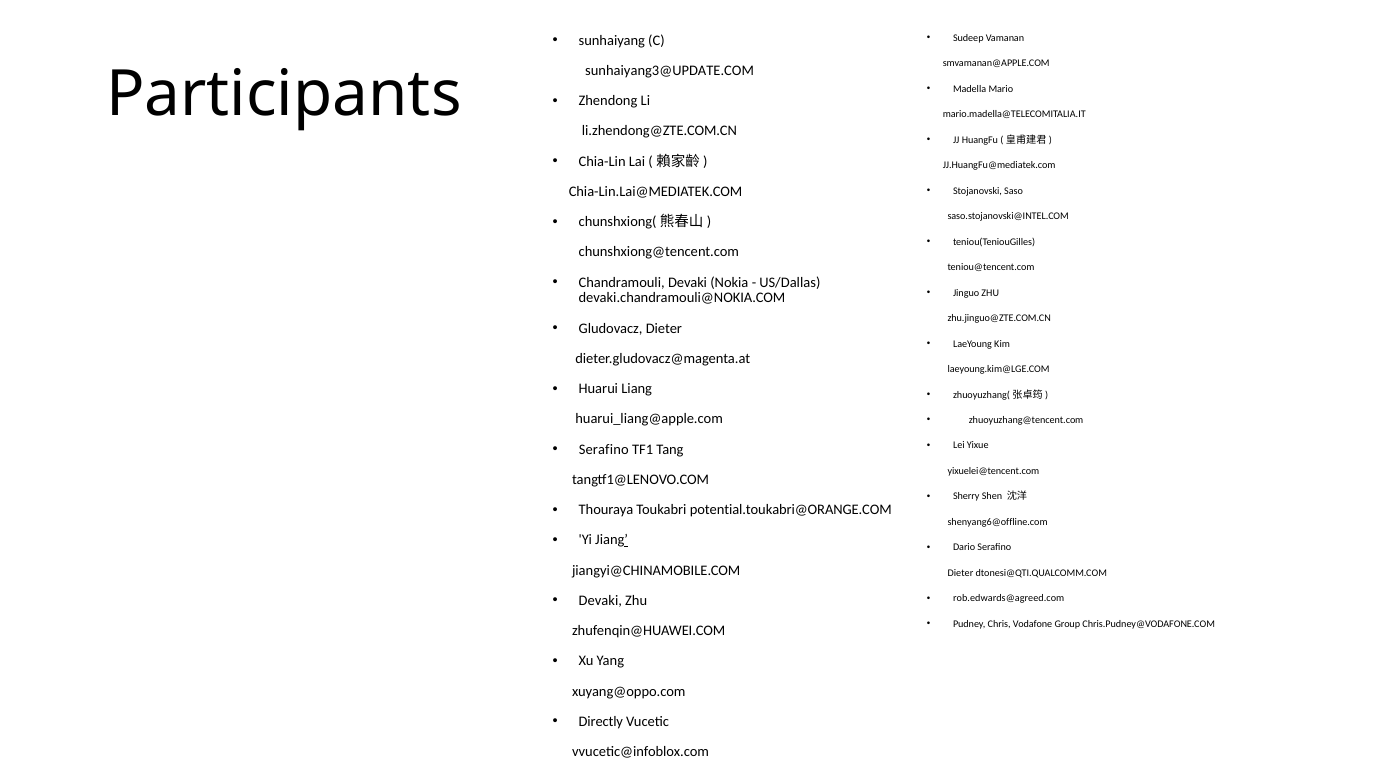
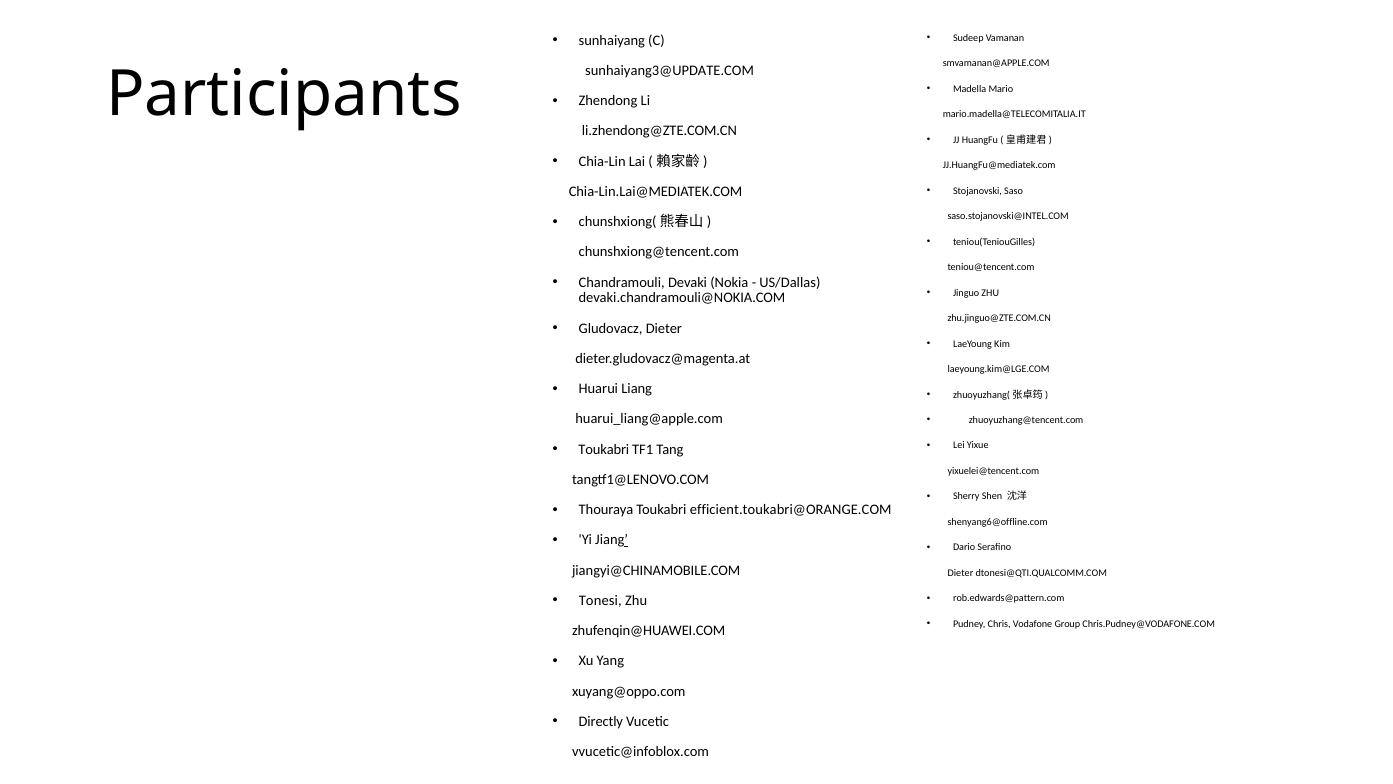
Serafino at (604, 449): Serafino -> Toukabri
potential.toukabri@ORANGE.COM: potential.toukabri@ORANGE.COM -> efficient.toukabri@ORANGE.COM
Devaki at (600, 600): Devaki -> Tonesi
rob.edwards@agreed.com: rob.edwards@agreed.com -> rob.edwards@pattern.com
